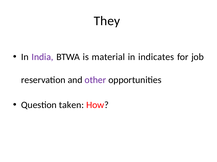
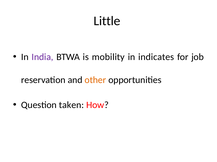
They: They -> Little
material: material -> mobility
other colour: purple -> orange
